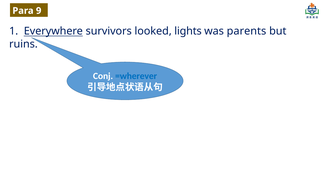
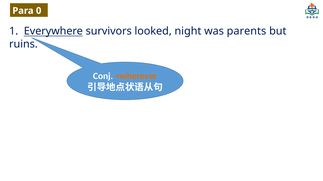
9: 9 -> 0
lights: lights -> night
=wherever colour: blue -> orange
